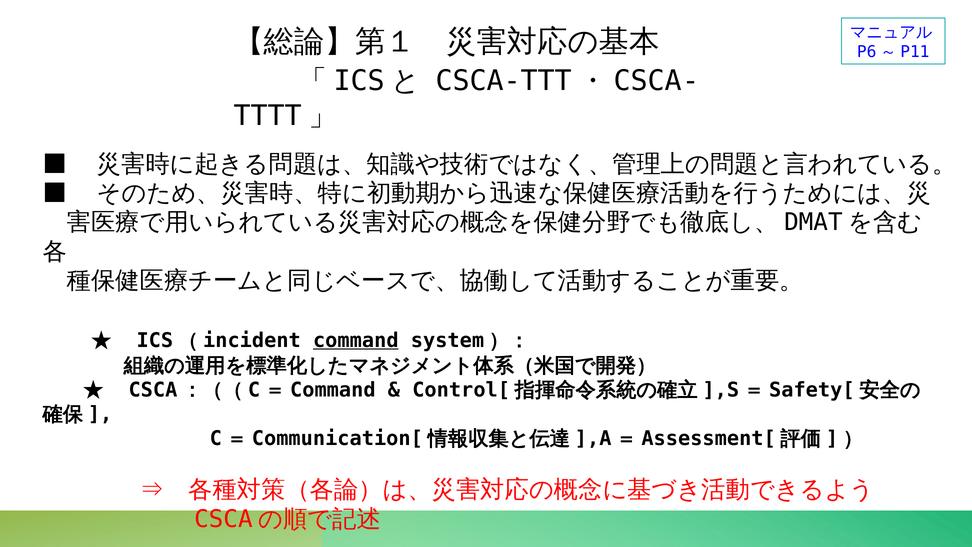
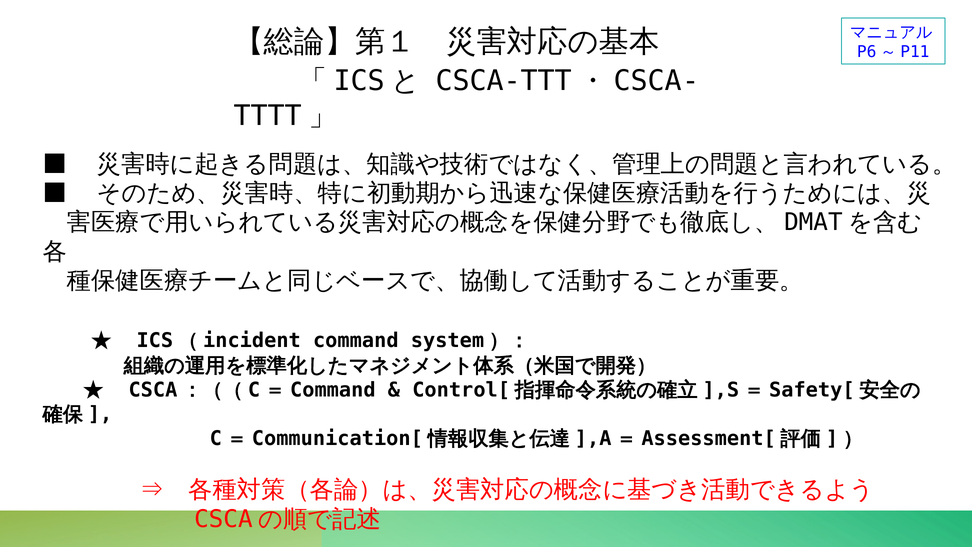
command underline: present -> none
